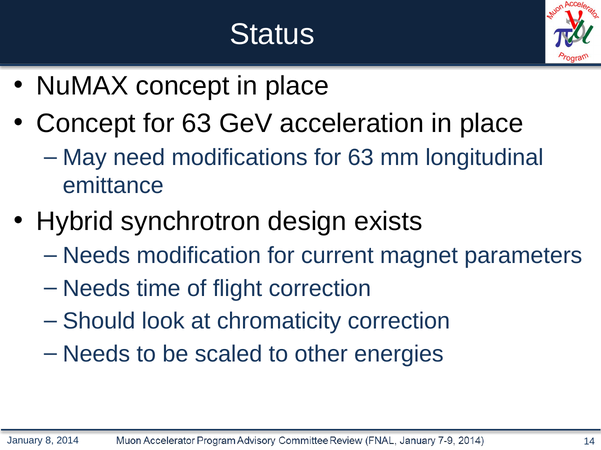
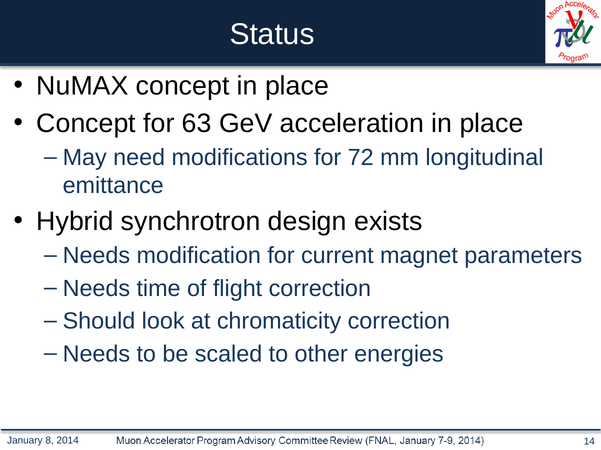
modifications for 63: 63 -> 72
